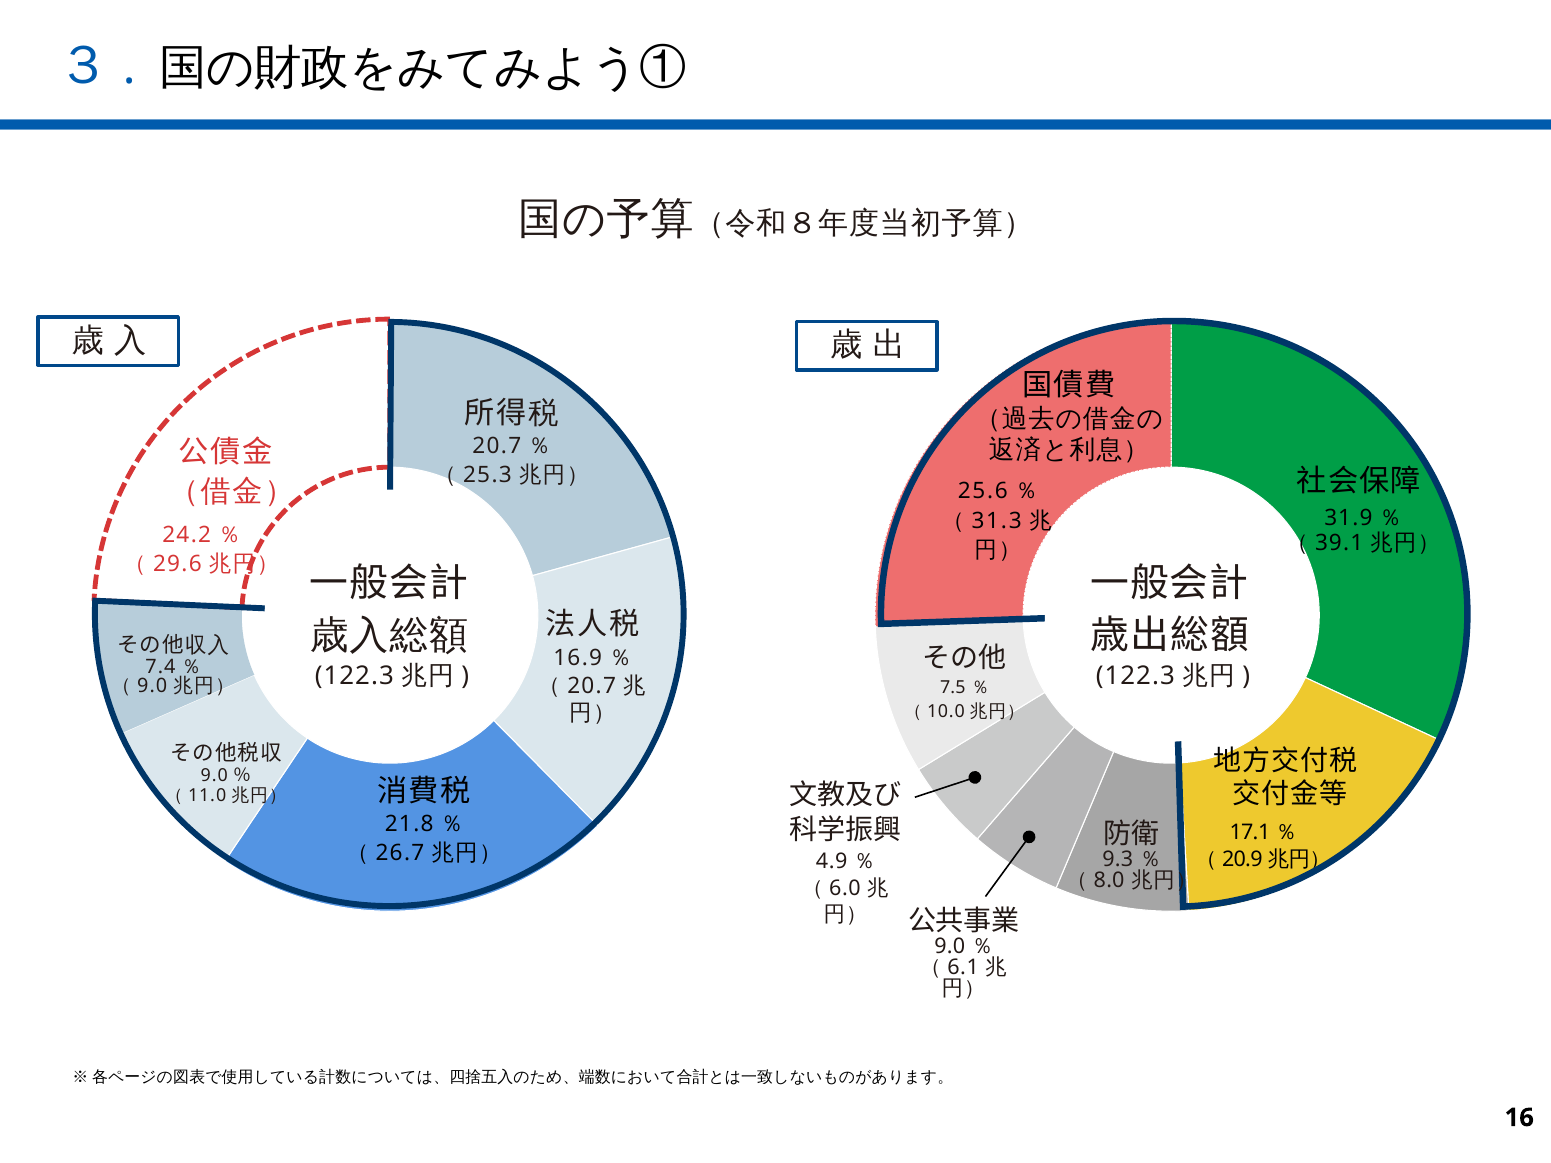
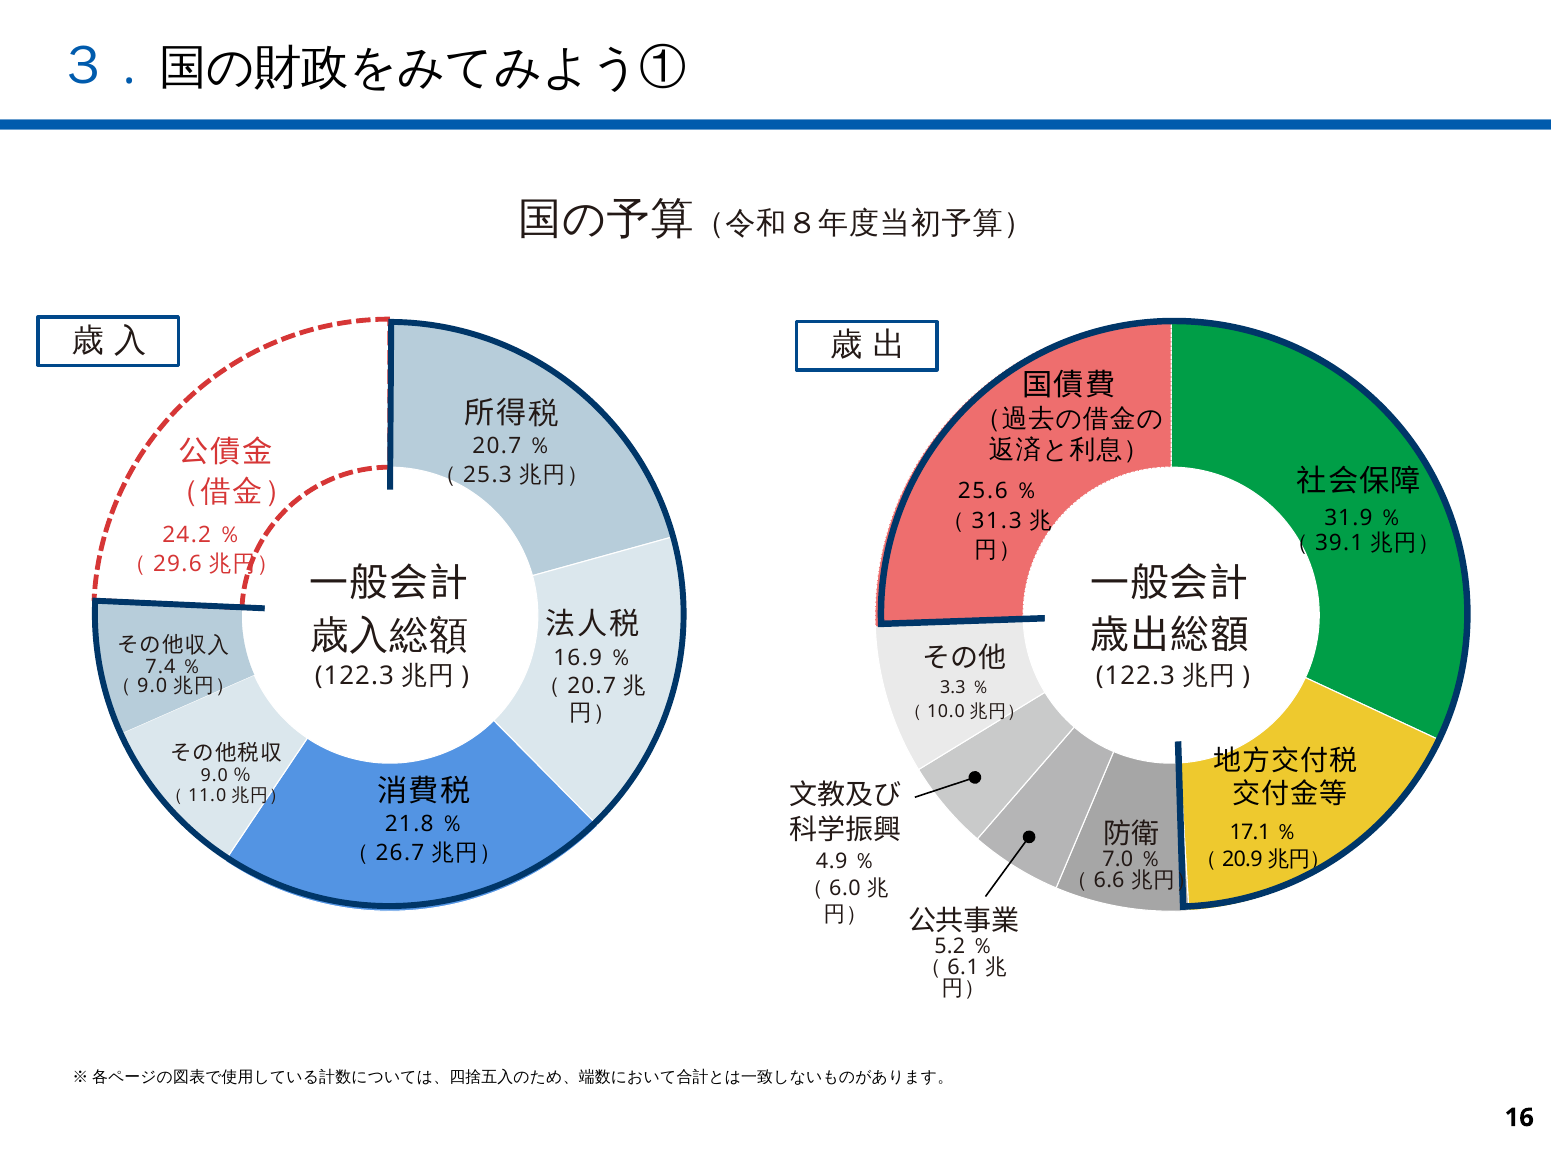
7.5: 7.5 -> 3.3
9.3: 9.3 -> 7.0
8.0: 8.0 -> 6.6
9.0 at (950, 946): 9.0 -> 5.2
